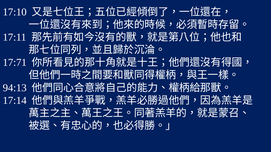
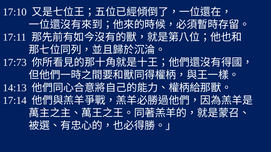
17:71: 17:71 -> 17:73
94:13: 94:13 -> 14:13
